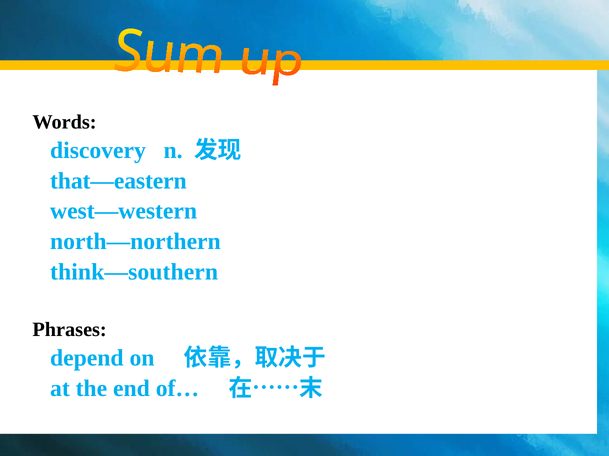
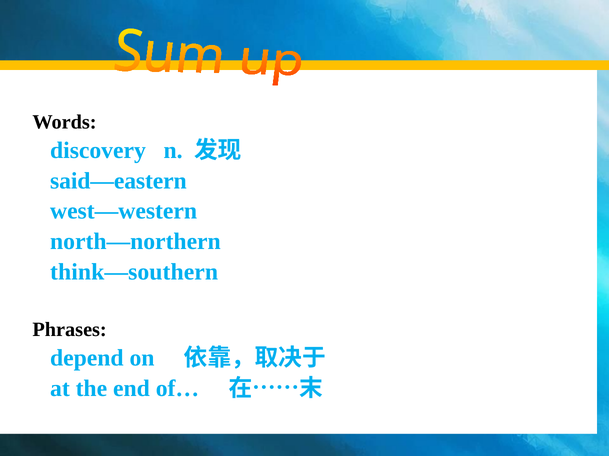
that—eastern: that—eastern -> said—eastern
